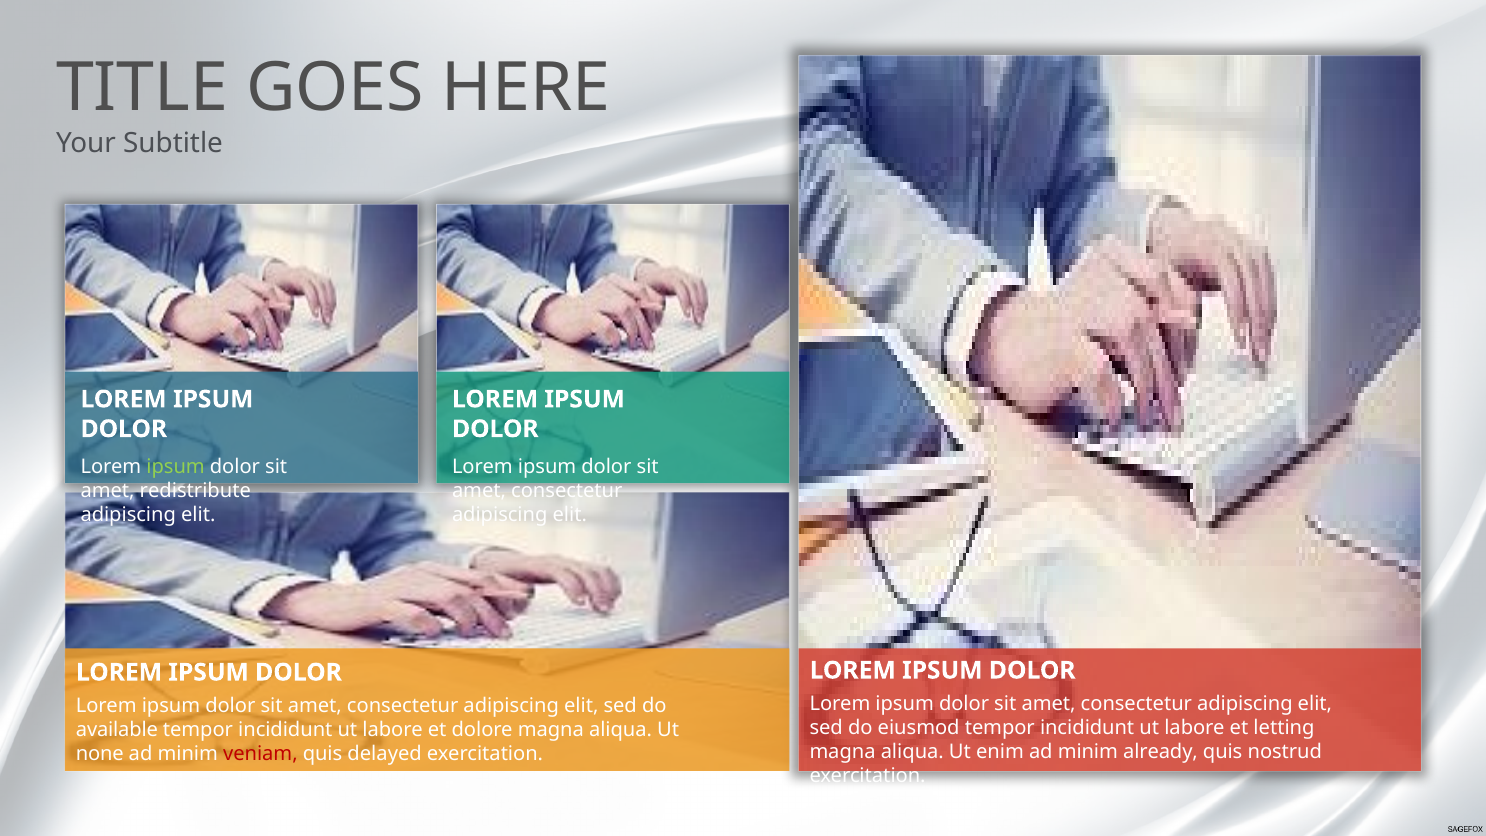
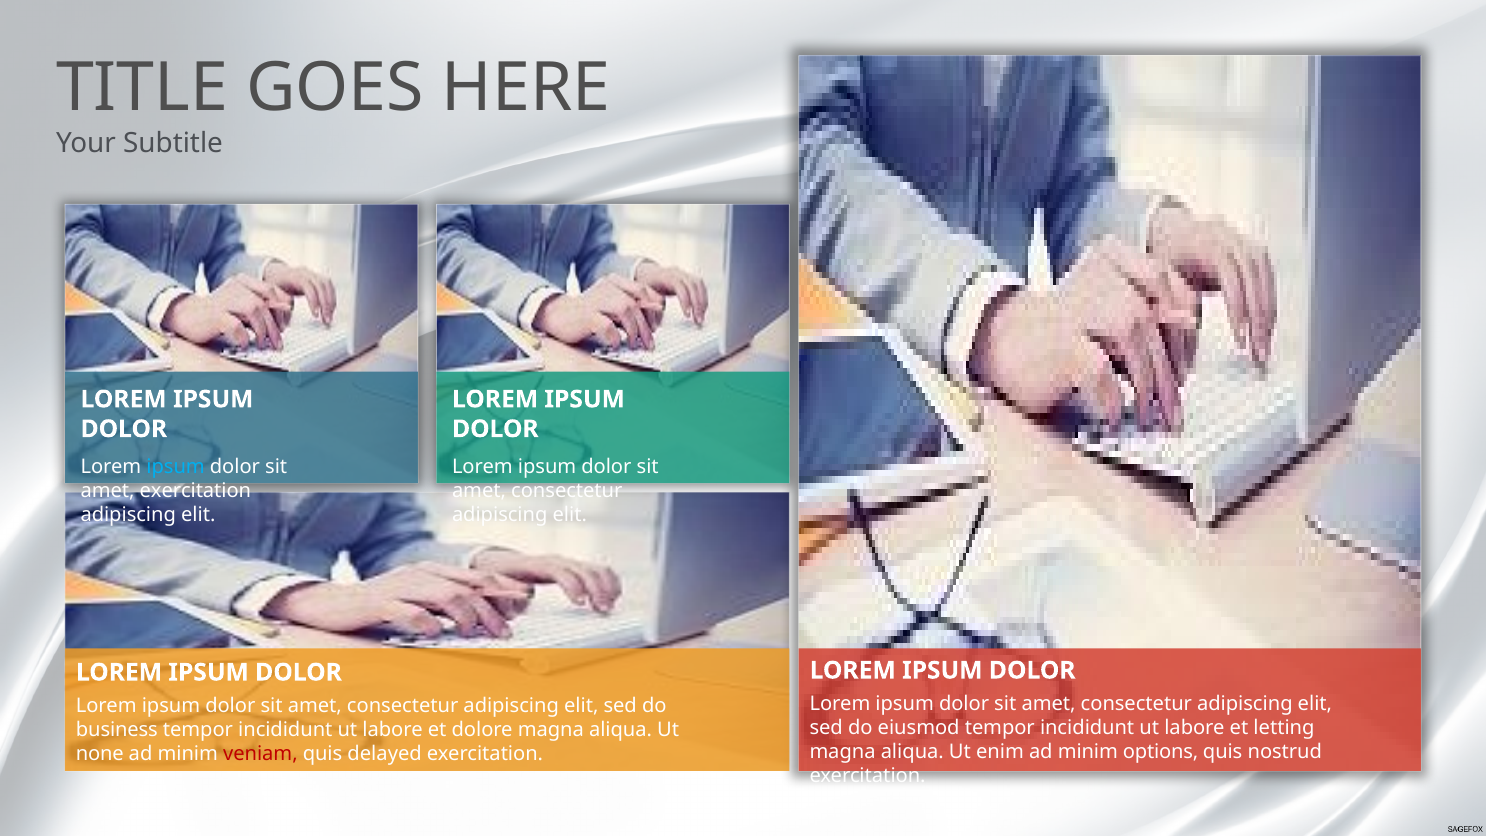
ipsum at (176, 466) colour: light green -> light blue
amet redistribute: redistribute -> exercitation
available: available -> business
already: already -> options
